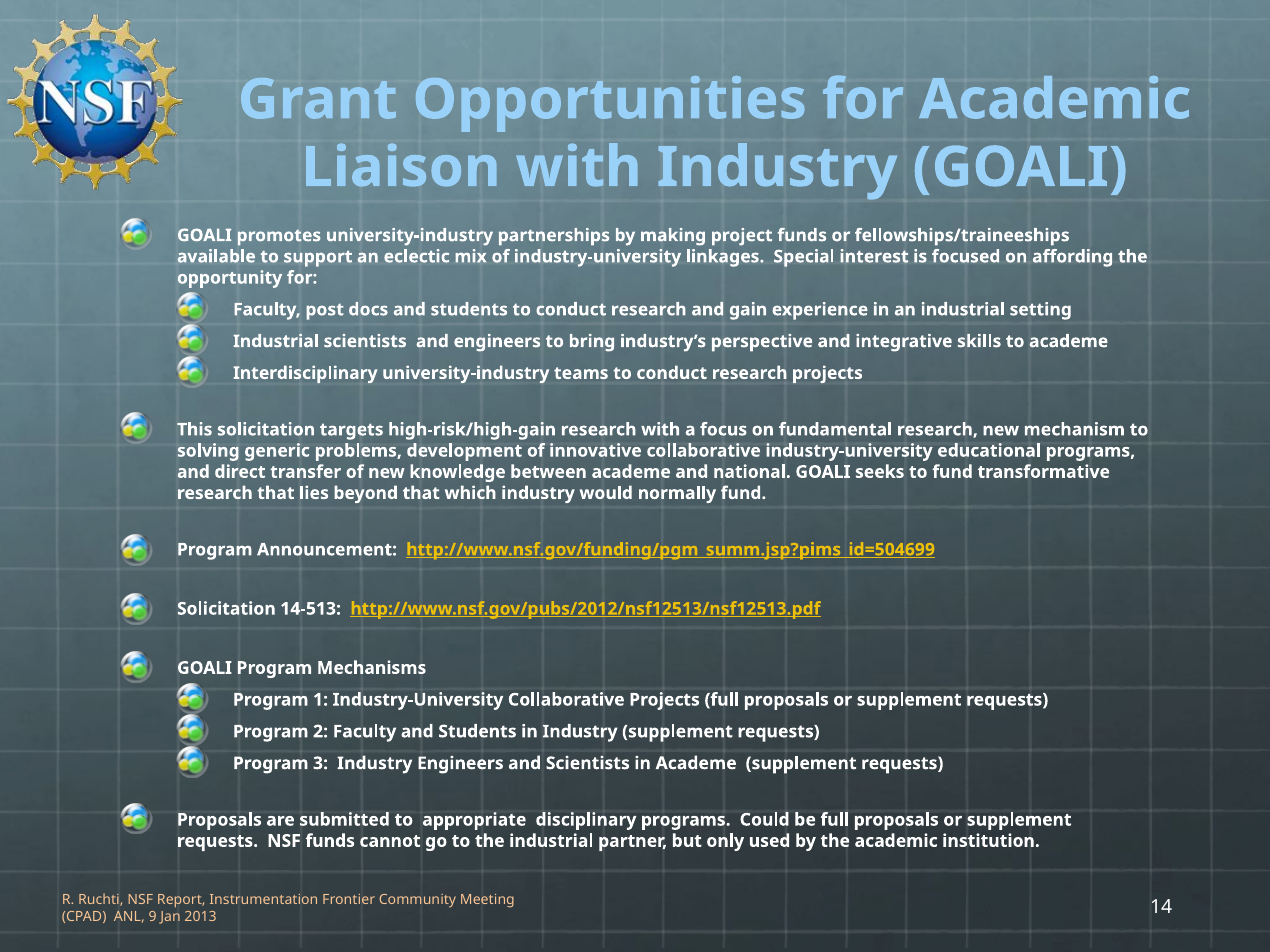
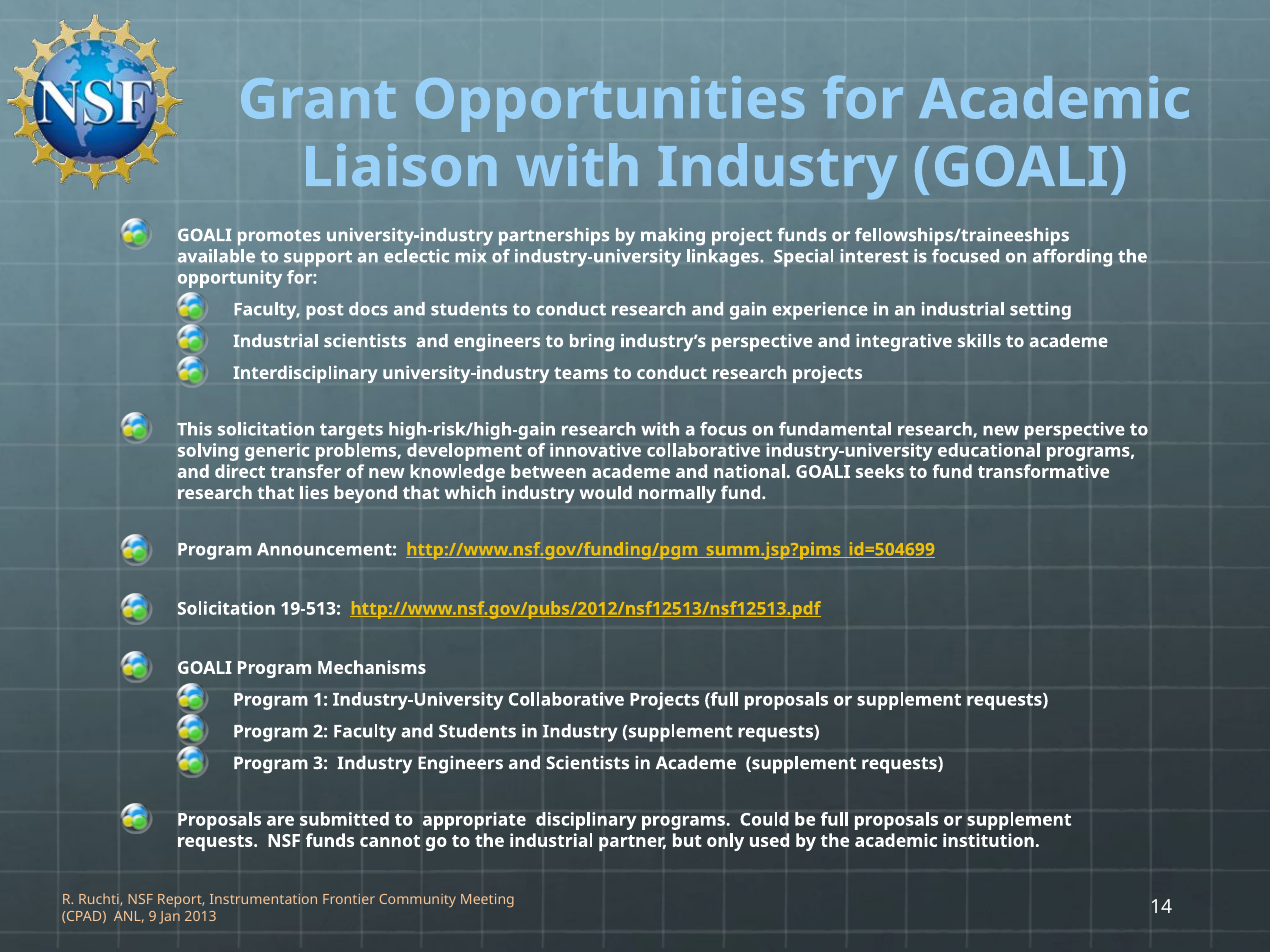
new mechanism: mechanism -> perspective
14-513: 14-513 -> 19-513
